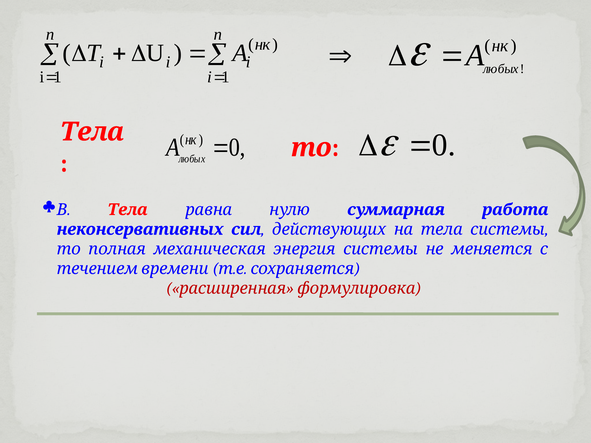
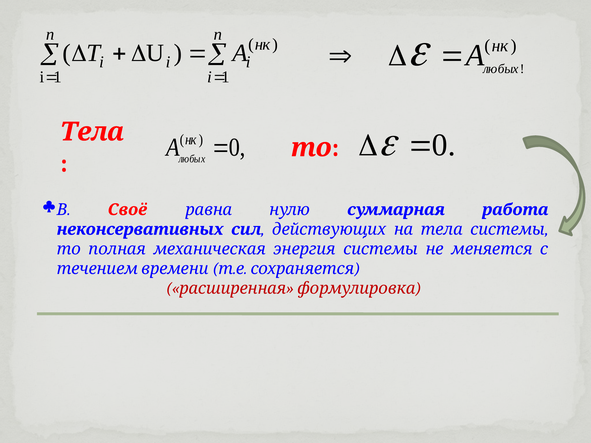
В Тела: Тела -> Своё
